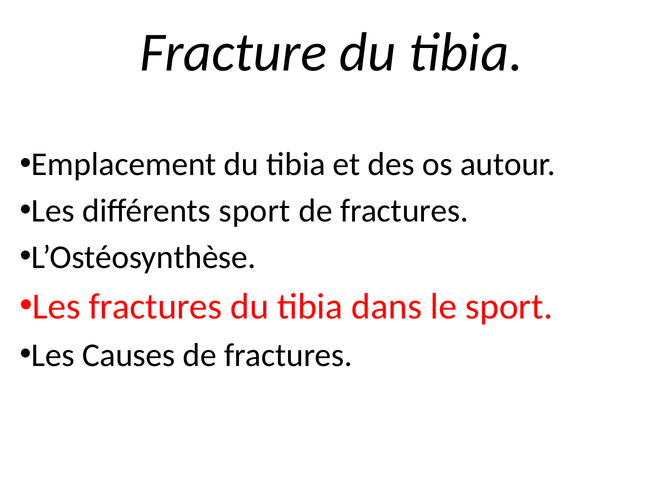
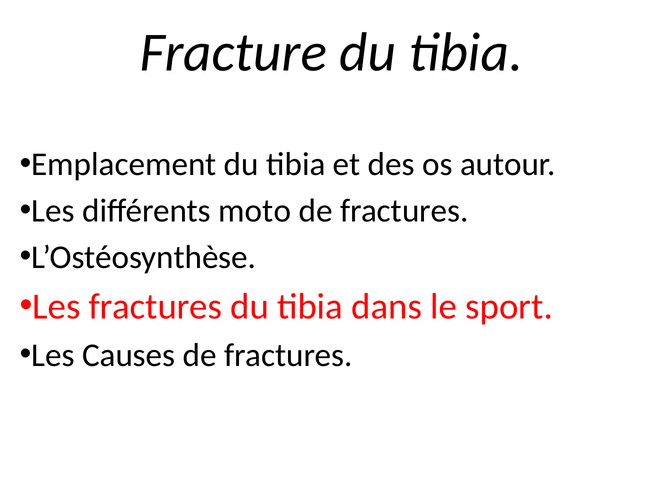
différents sport: sport -> moto
